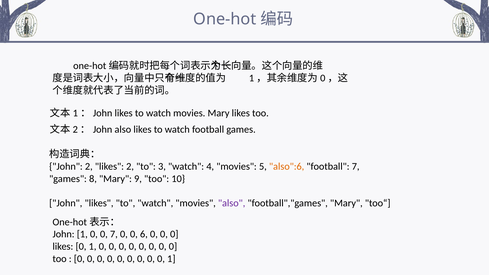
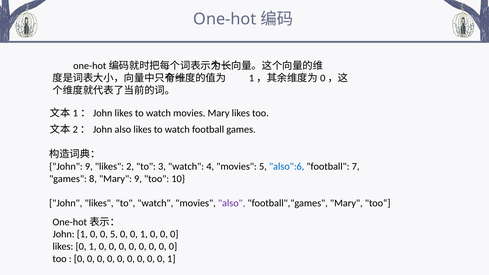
John 2: 2 -> 9
also":6 colour: orange -> blue
0 7: 7 -> 5
6 at (144, 234): 6 -> 1
